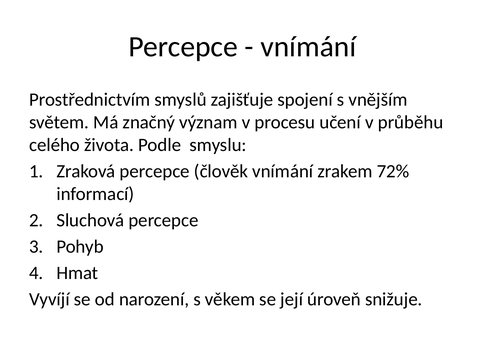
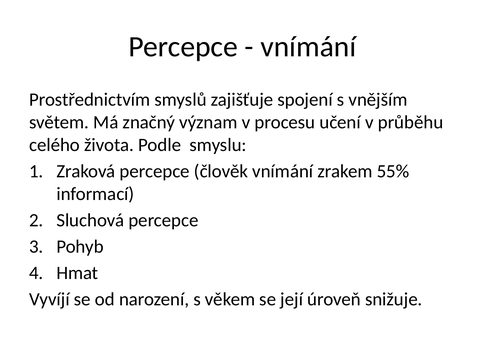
72%: 72% -> 55%
